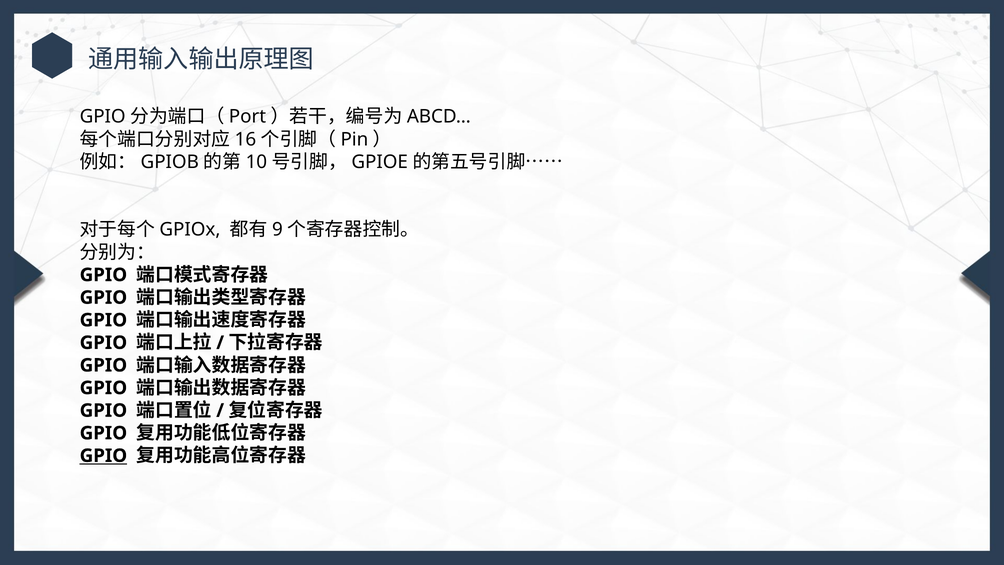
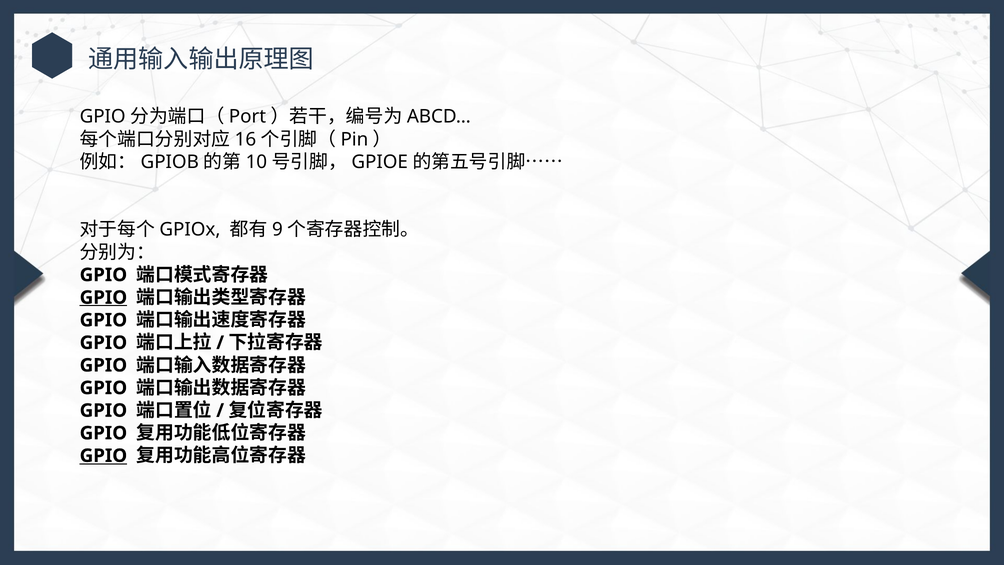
GPIO at (103, 297) underline: none -> present
